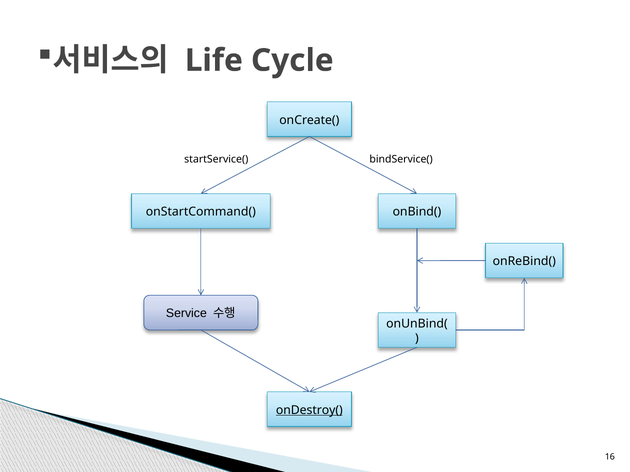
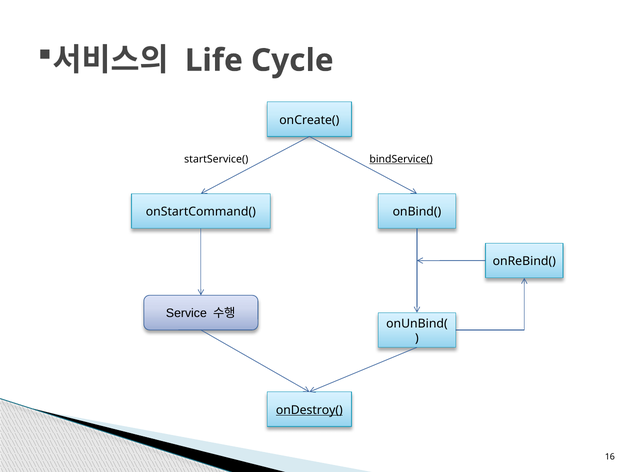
bindService( underline: none -> present
